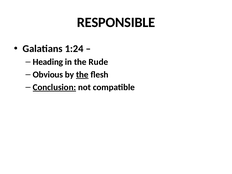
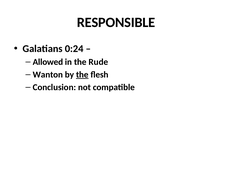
1:24: 1:24 -> 0:24
Heading: Heading -> Allowed
Obvious: Obvious -> Wanton
Conclusion underline: present -> none
